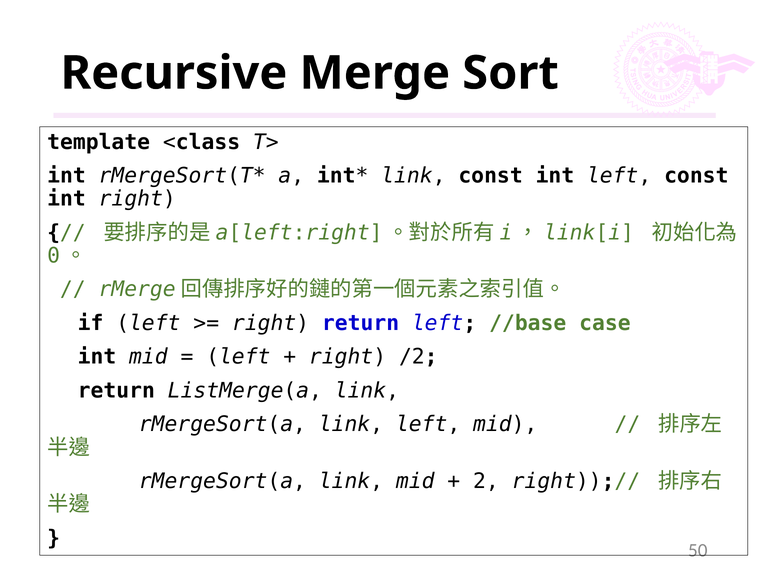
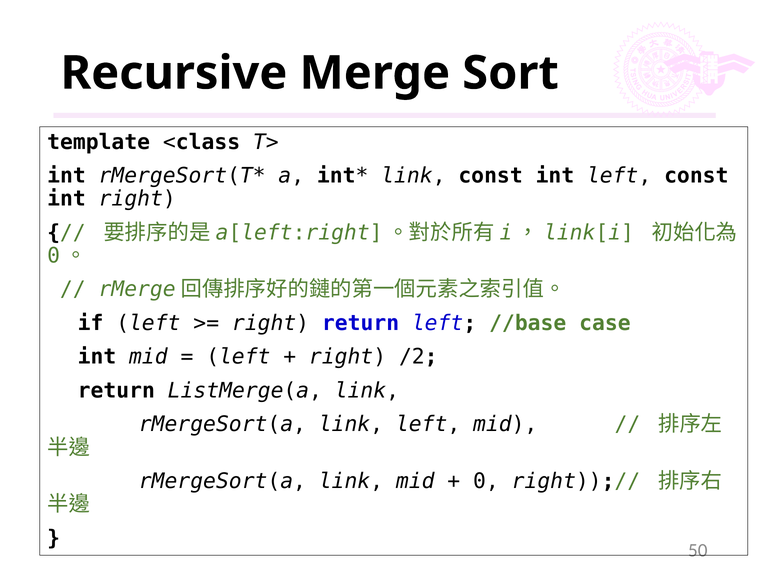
2: 2 -> 0
